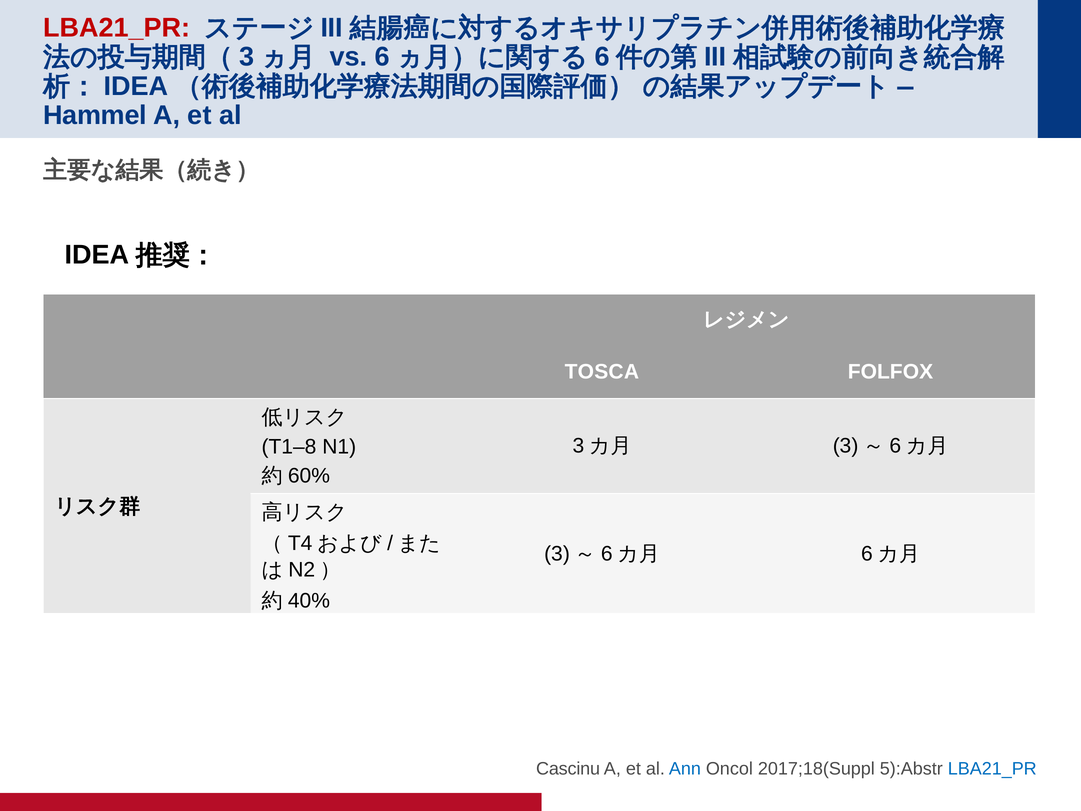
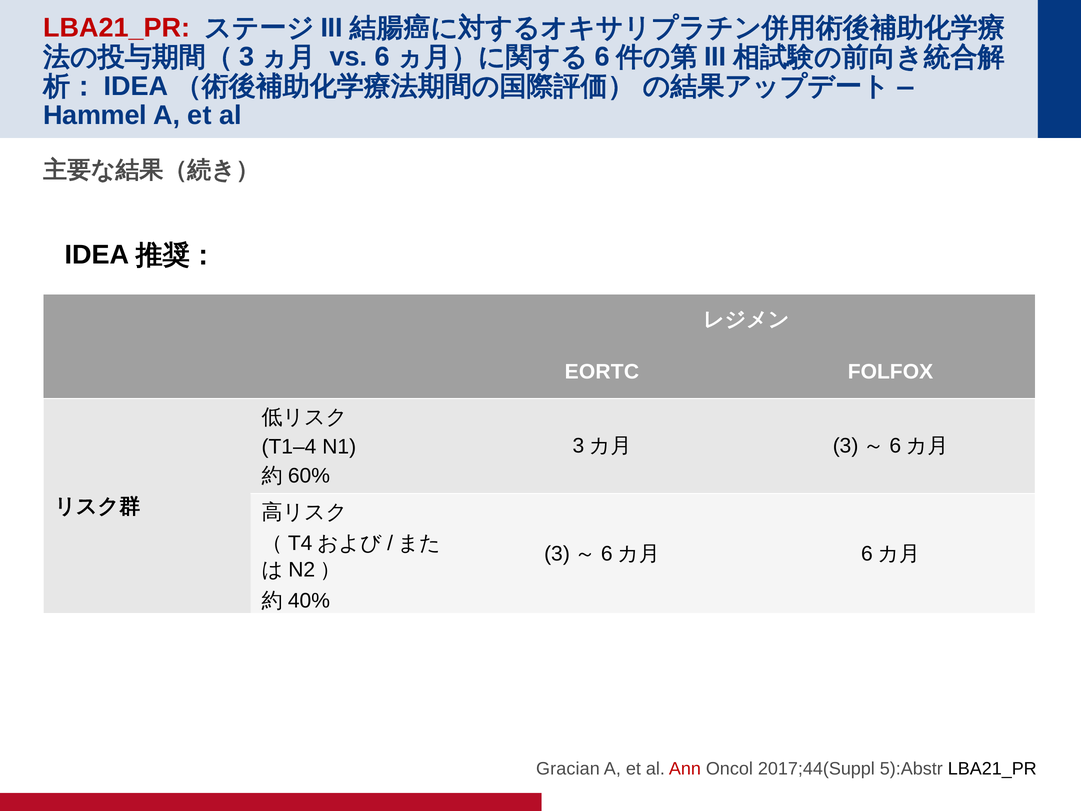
TOSCA: TOSCA -> EORTC
T1–8: T1–8 -> T1–4
Cascinu: Cascinu -> Gracian
Ann colour: blue -> red
2017;18(Suppl: 2017;18(Suppl -> 2017;44(Suppl
LBA21_PR at (992, 769) colour: blue -> black
